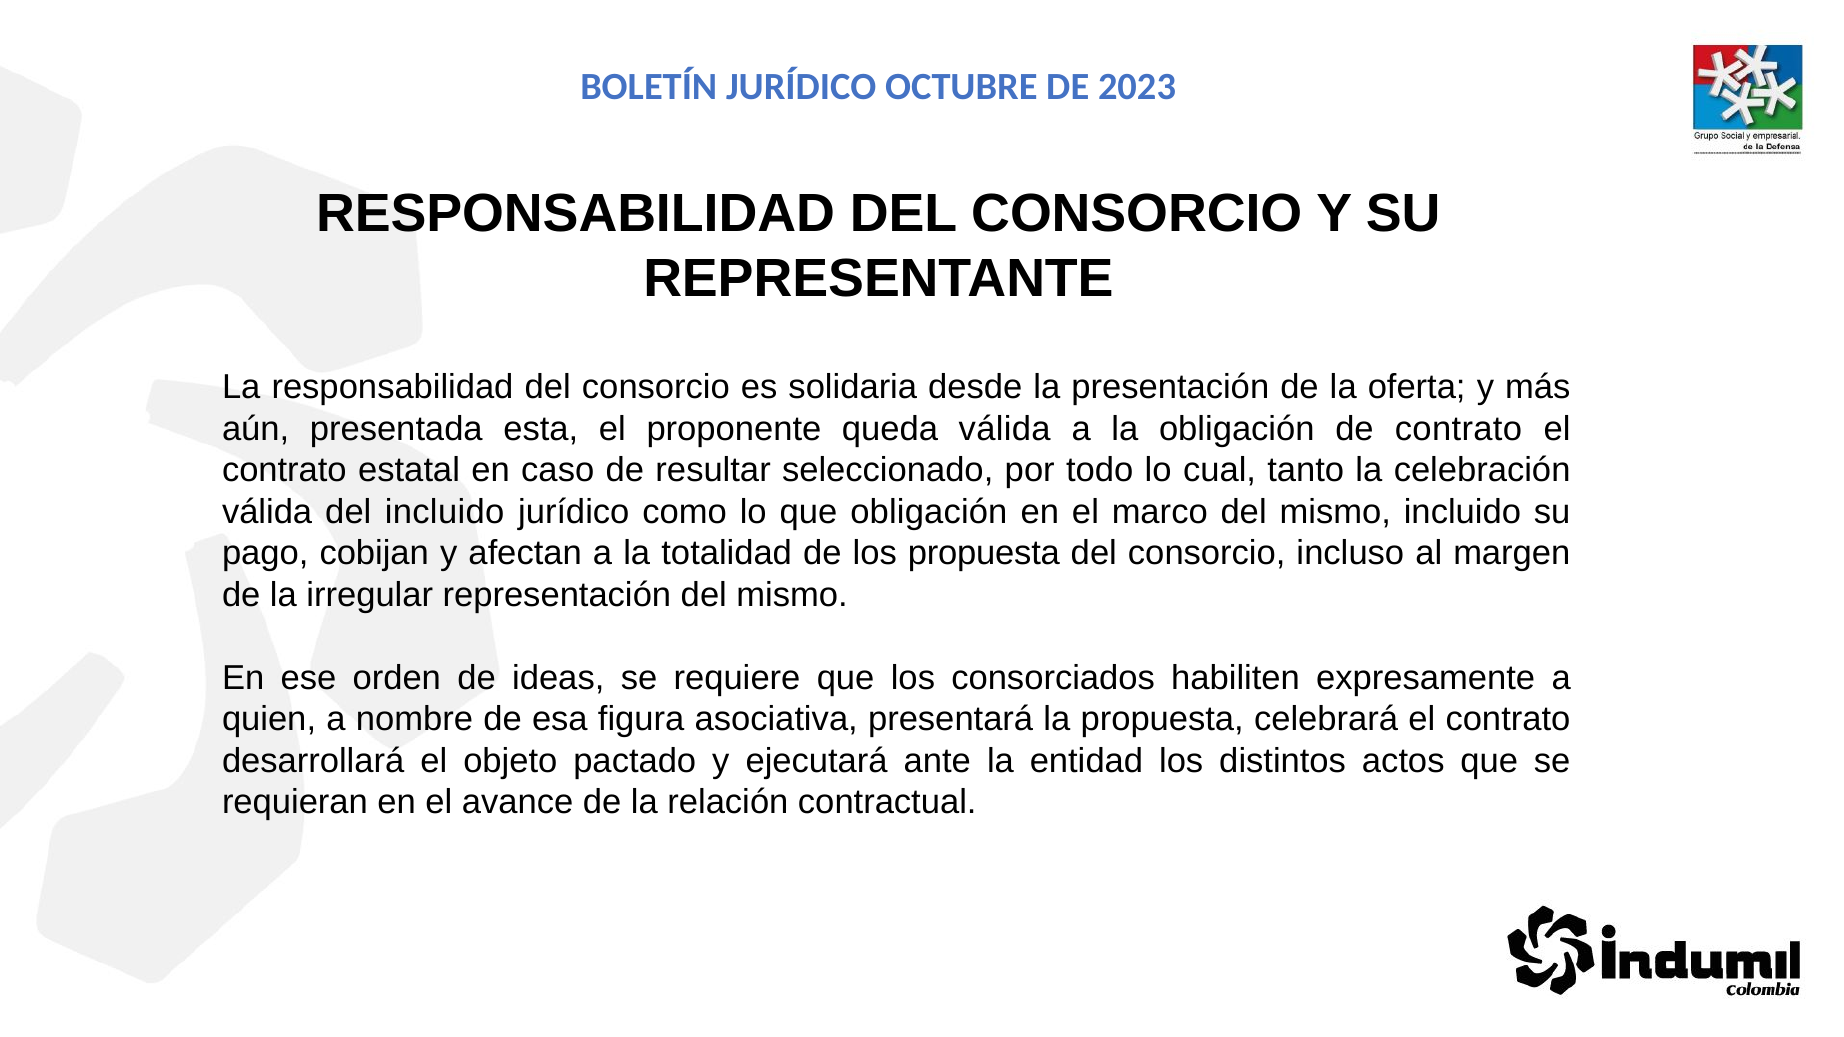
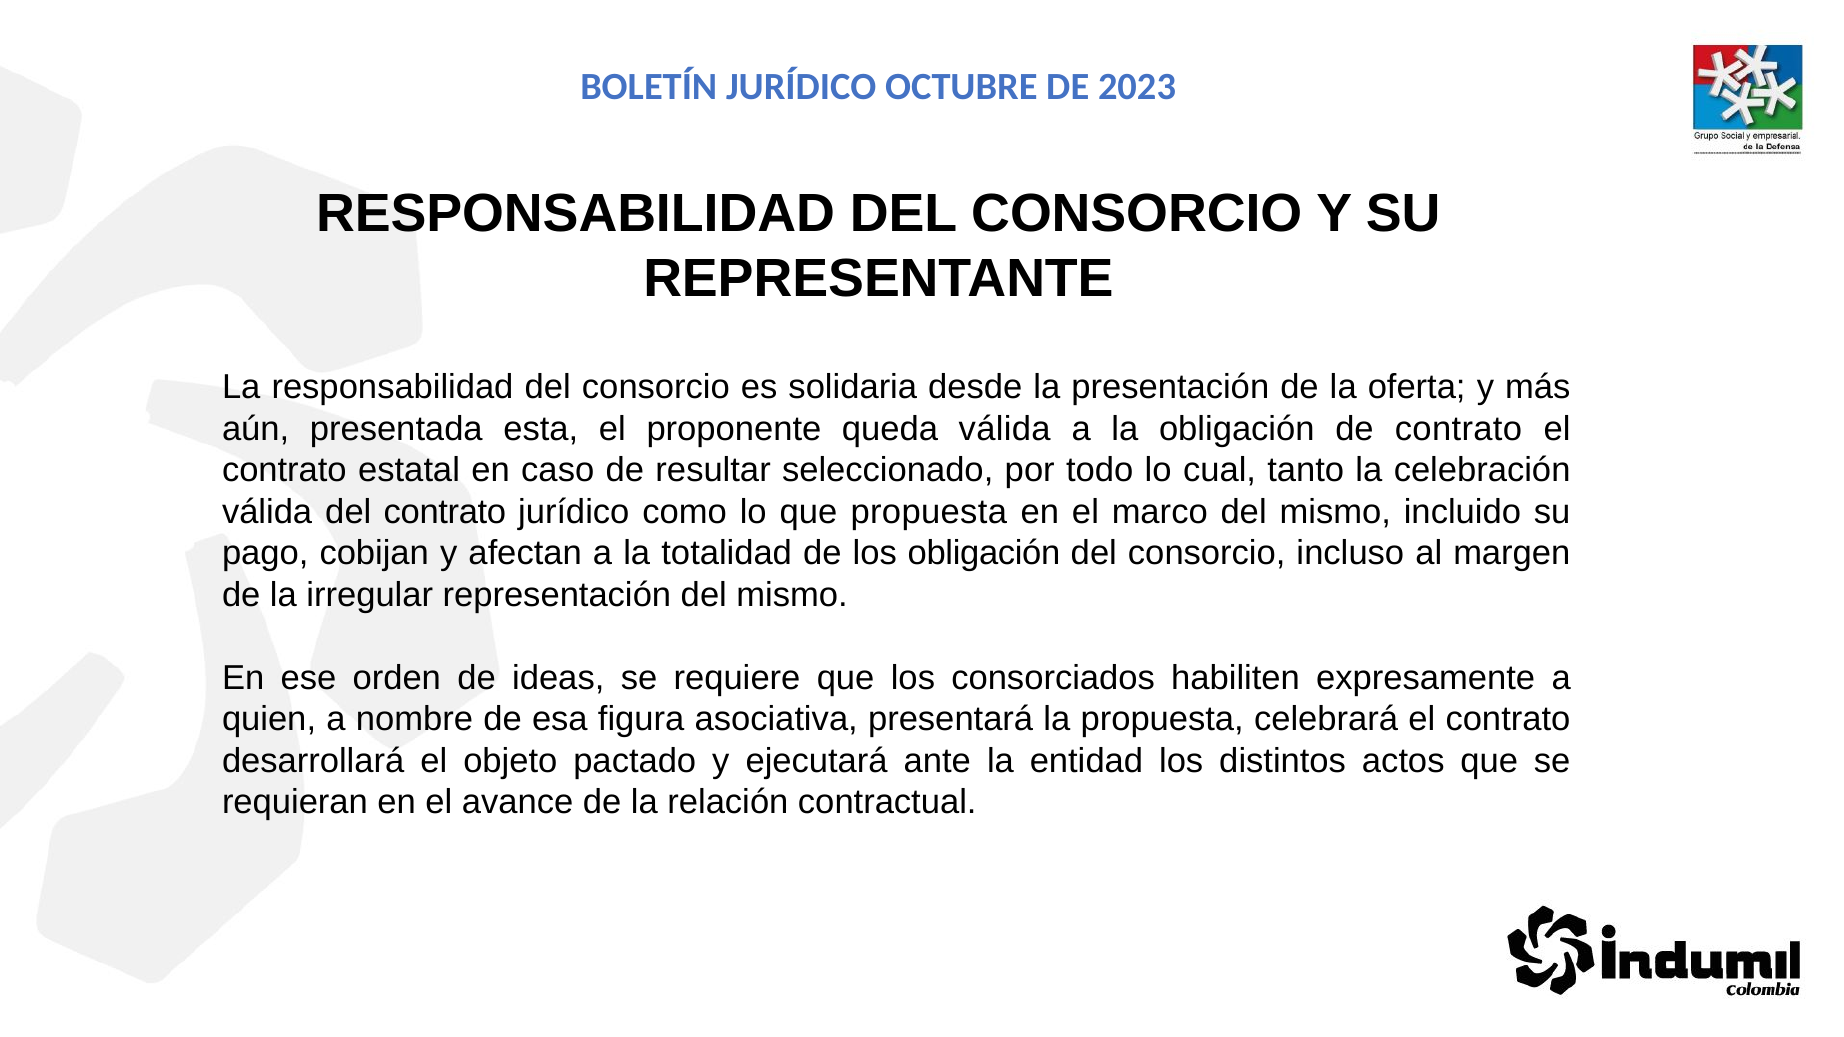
del incluido: incluido -> contrato
que obligación: obligación -> propuesta
los propuesta: propuesta -> obligación
